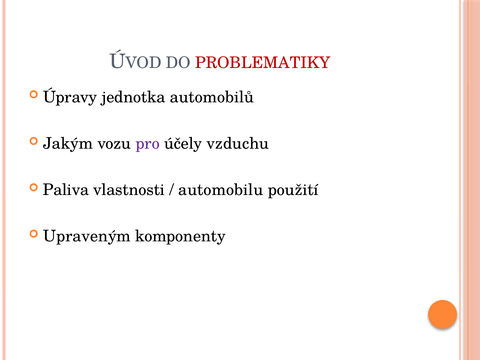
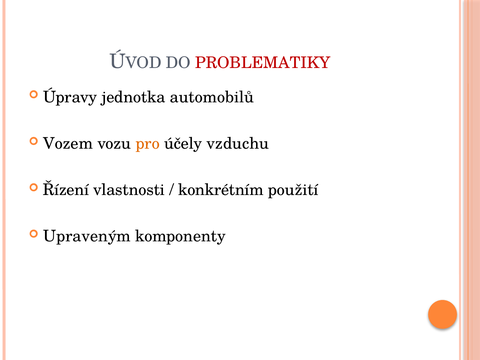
Jakým: Jakým -> Vozem
pro colour: purple -> orange
Paliva: Paliva -> Řízení
automobilu: automobilu -> konkrétním
